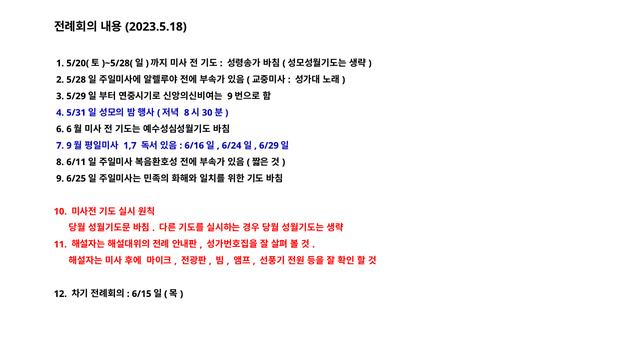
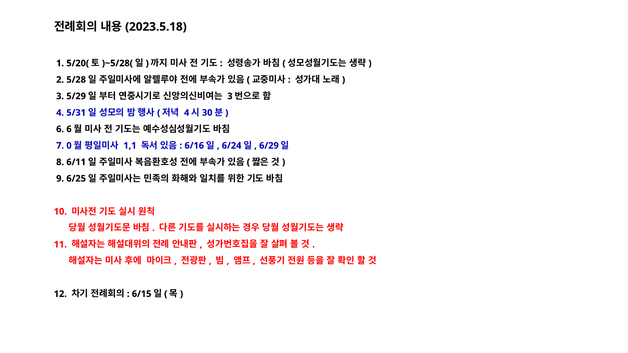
9 at (230, 96): 9 -> 3
8 at (187, 113): 8 -> 4
7 9: 9 -> 0
1,7: 1,7 -> 1,1
